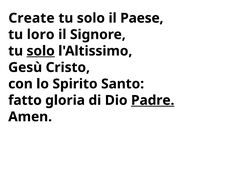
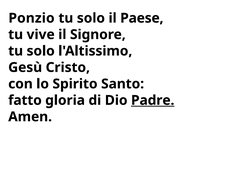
Create: Create -> Ponzio
loro: loro -> vive
solo at (41, 51) underline: present -> none
